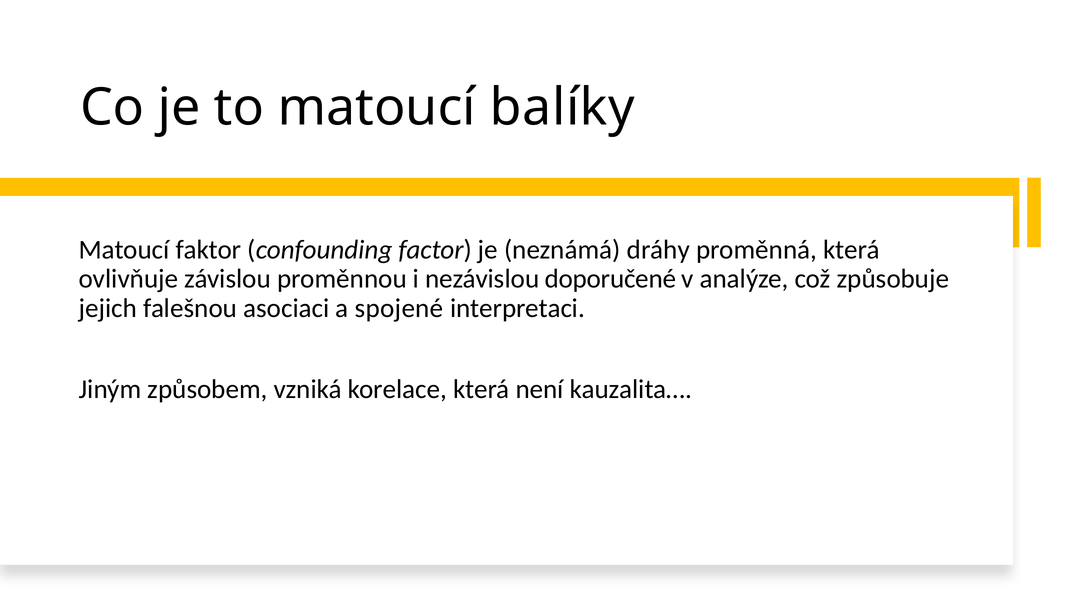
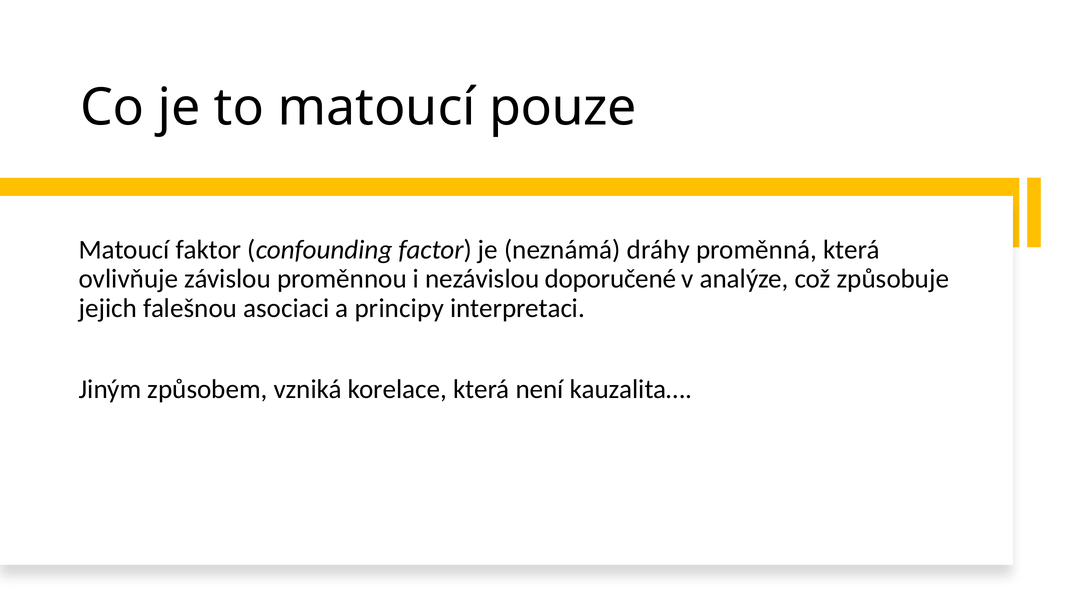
balíky: balíky -> pouze
spojené: spojené -> principy
